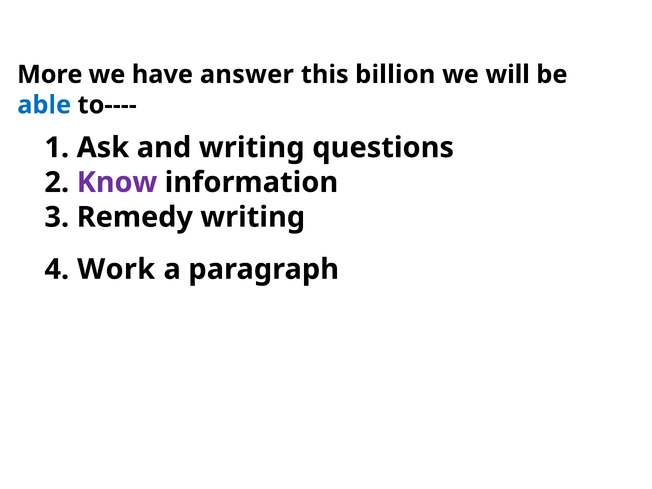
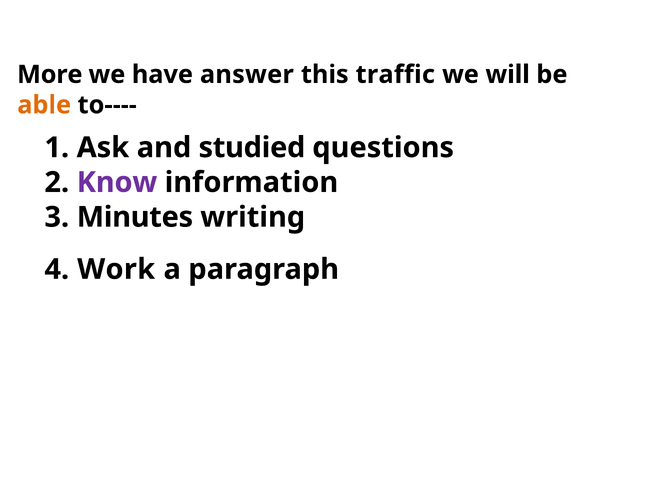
billion: billion -> traffic
able colour: blue -> orange
and writing: writing -> studied
Remedy: Remedy -> Minutes
